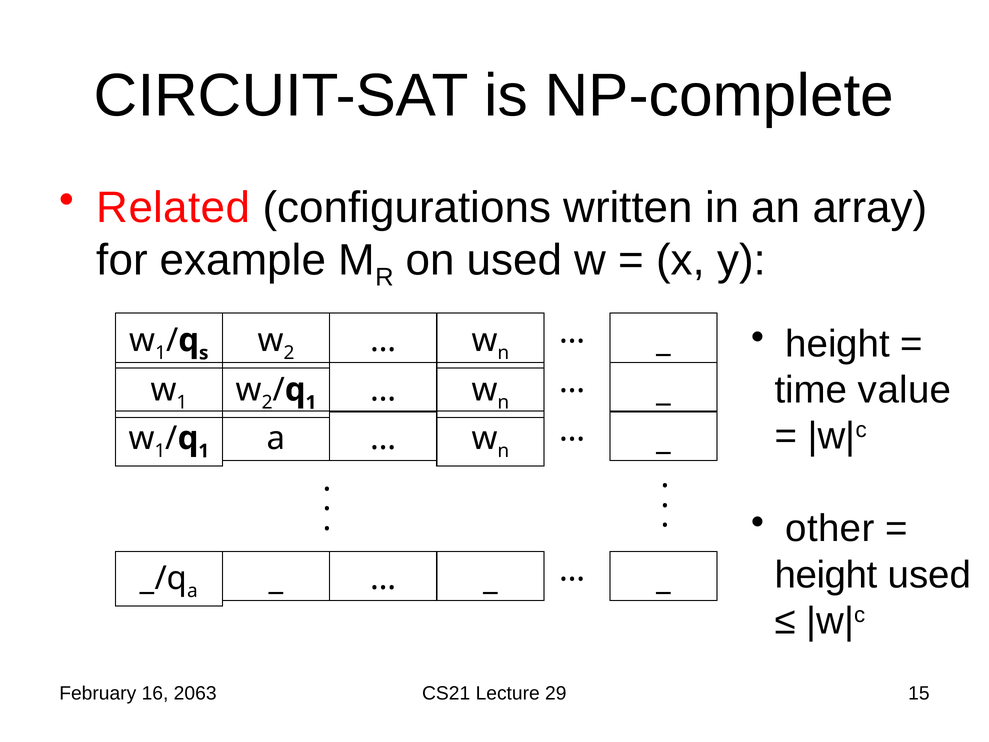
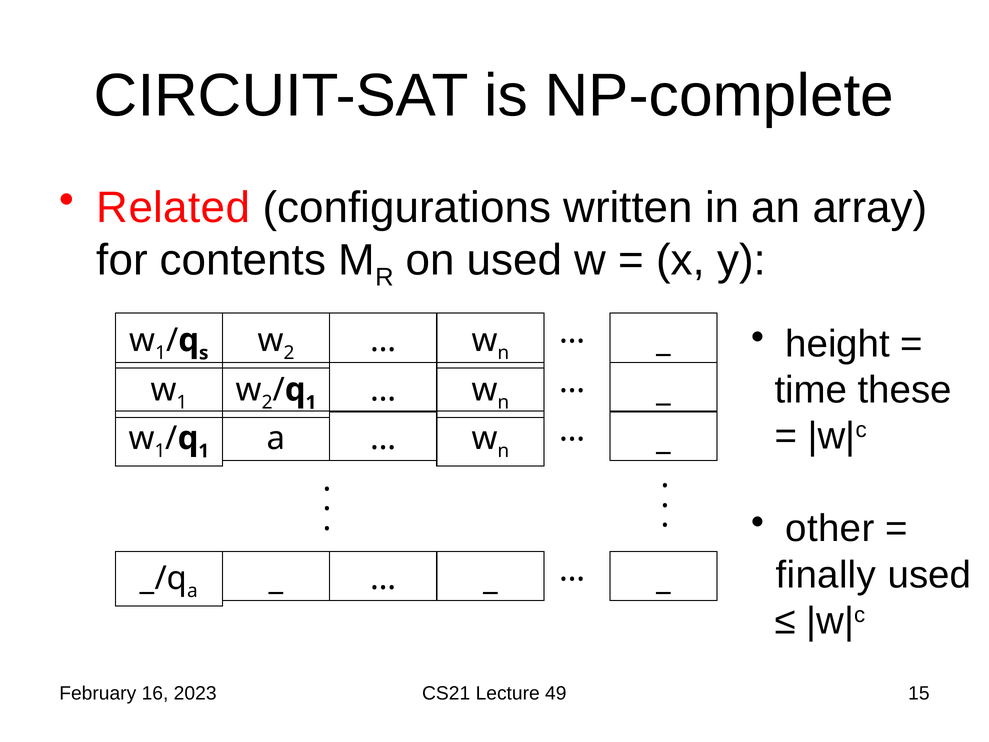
example: example -> contents
value: value -> these
height at (826, 575): height -> finally
2063: 2063 -> 2023
29: 29 -> 49
